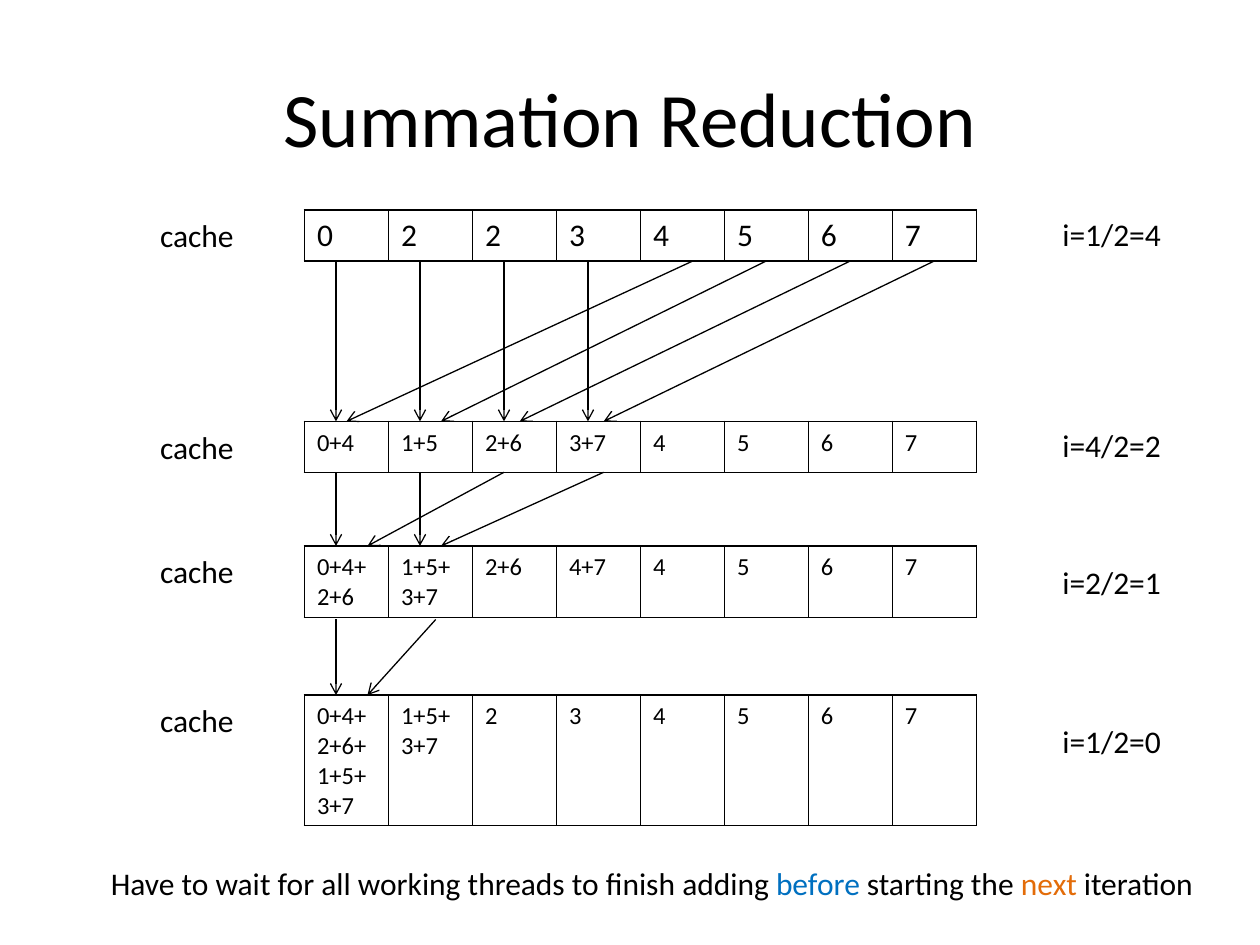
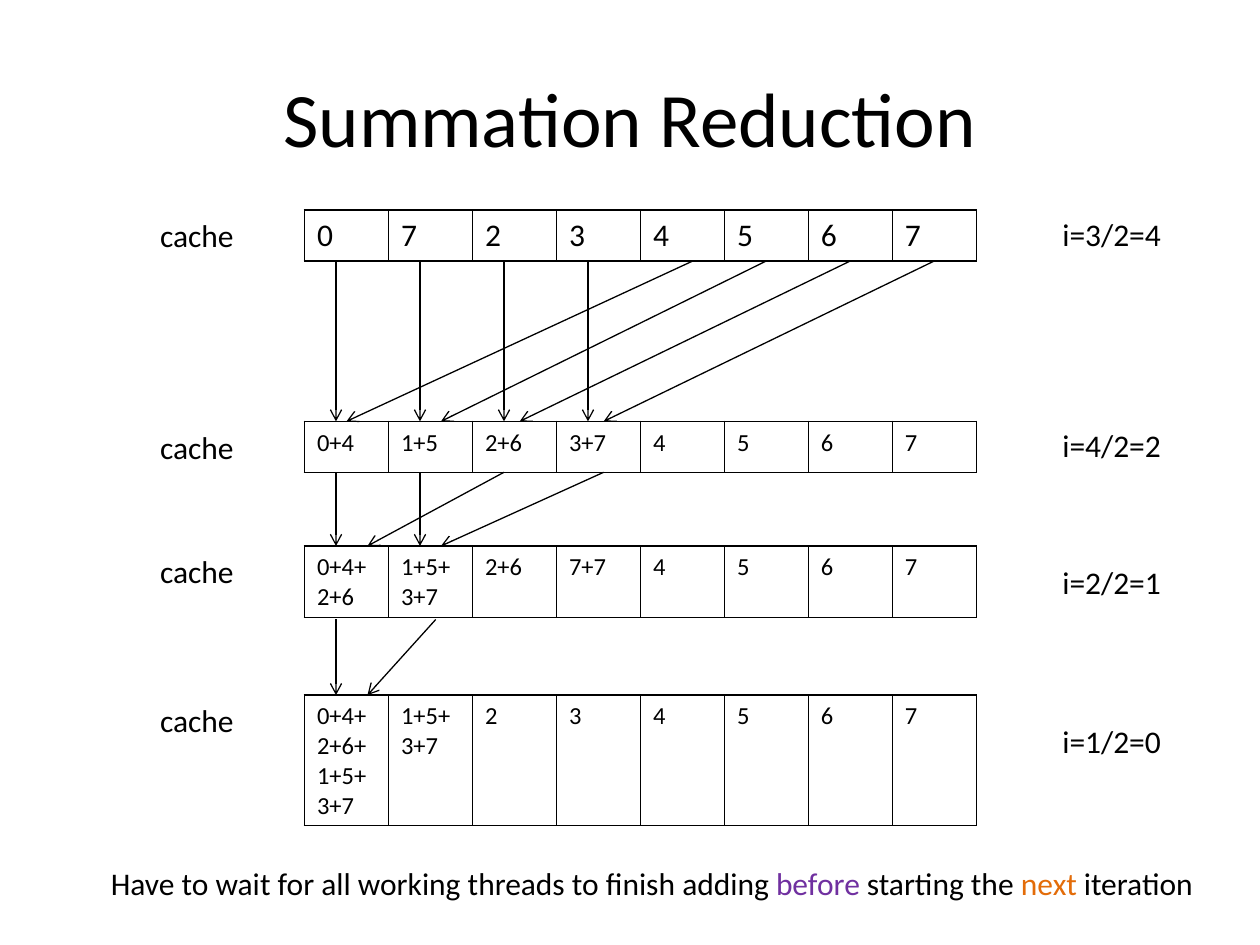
0 2: 2 -> 7
i=1/2=4: i=1/2=4 -> i=3/2=4
4+7: 4+7 -> 7+7
before colour: blue -> purple
